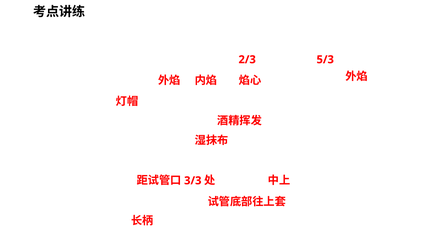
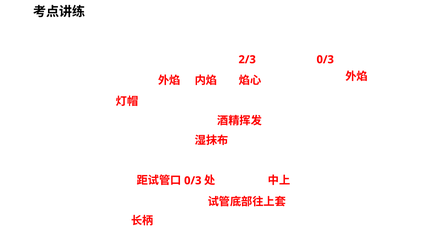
2/3 5/3: 5/3 -> 0/3
3/3 at (193, 181): 3/3 -> 0/3
